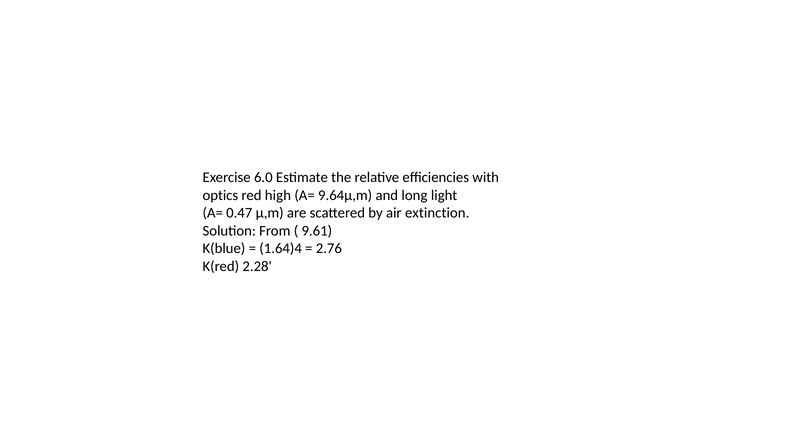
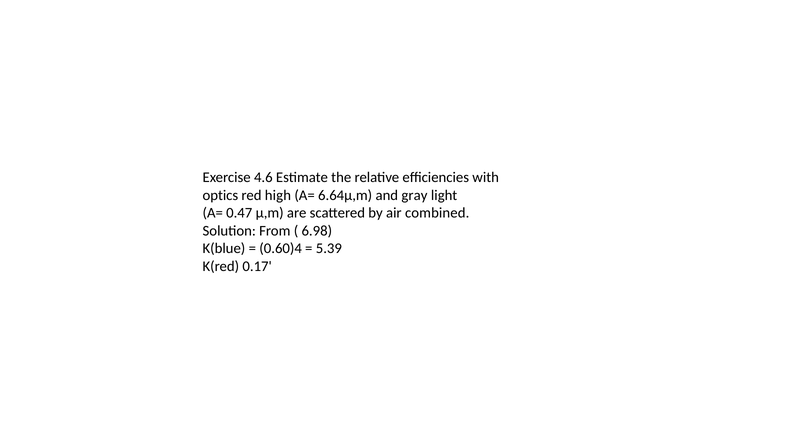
6.0: 6.0 -> 4.6
9.64μ,m: 9.64μ,m -> 6.64μ,m
long: long -> gray
extinction: extinction -> combined
9.61: 9.61 -> 6.98
1.64)4: 1.64)4 -> 0.60)4
2.76: 2.76 -> 5.39
2.28: 2.28 -> 0.17
